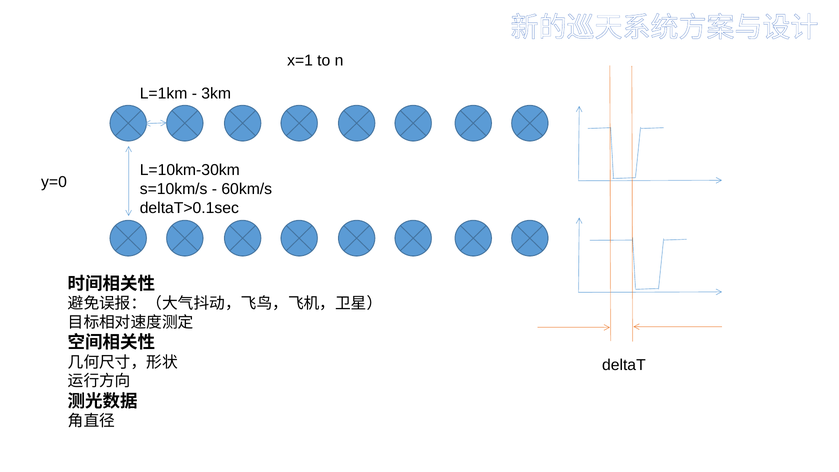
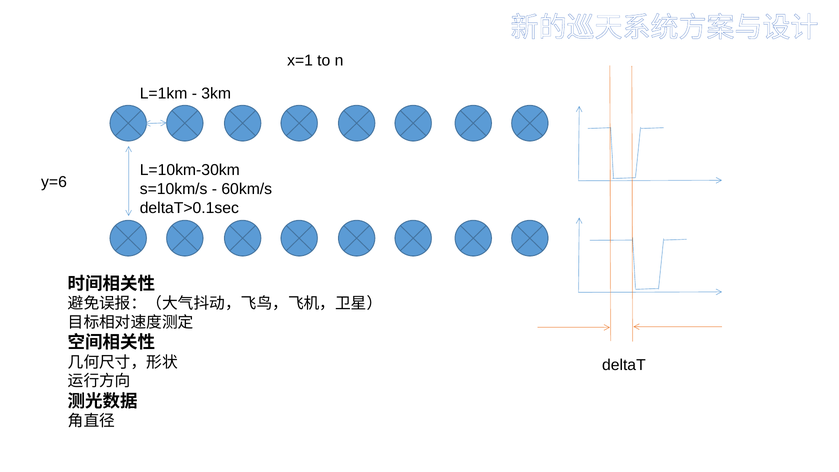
y=0: y=0 -> y=6
